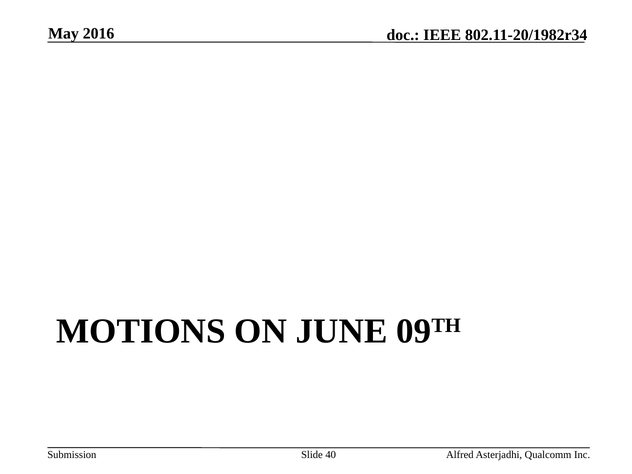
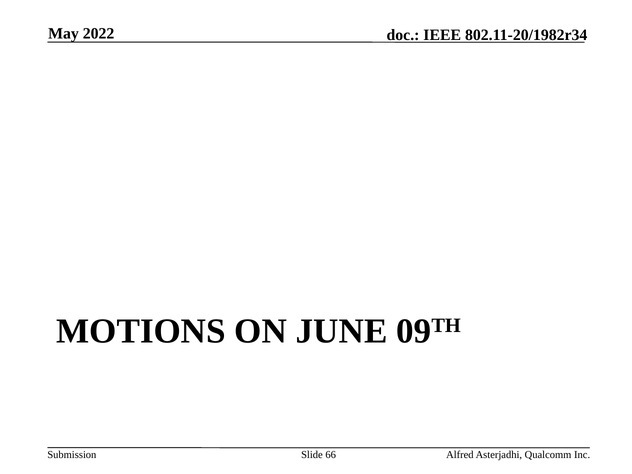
2016: 2016 -> 2022
40: 40 -> 66
